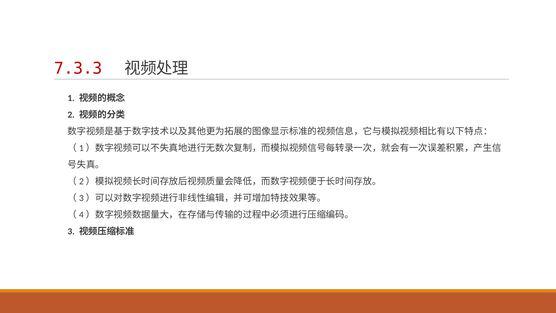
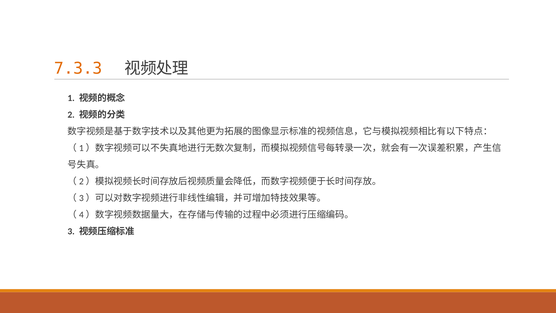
7.3.3 colour: red -> orange
